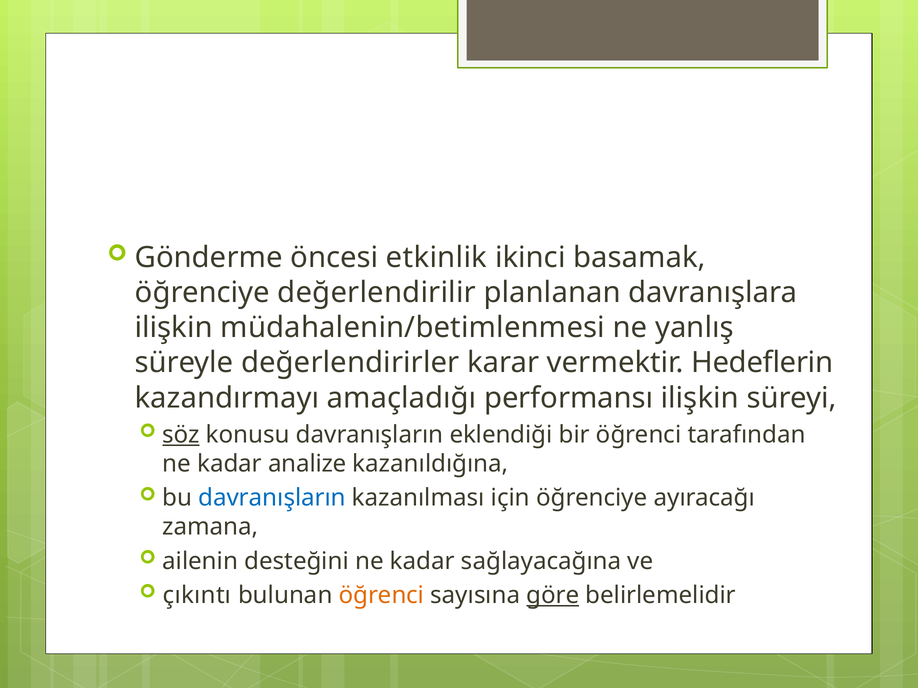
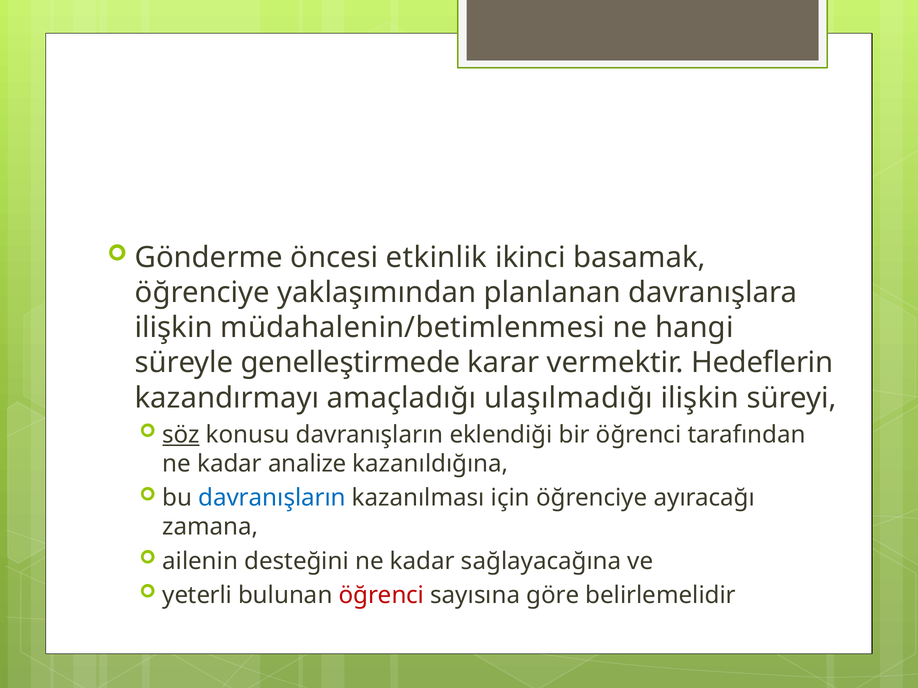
değerlendirilir: değerlendirilir -> yaklaşımından
yanlış: yanlış -> hangi
değerlendirirler: değerlendirirler -> genelleştirmede
performansı: performansı -> ulaşılmadığı
çıkıntı: çıkıntı -> yeterli
öğrenci at (381, 596) colour: orange -> red
göre underline: present -> none
